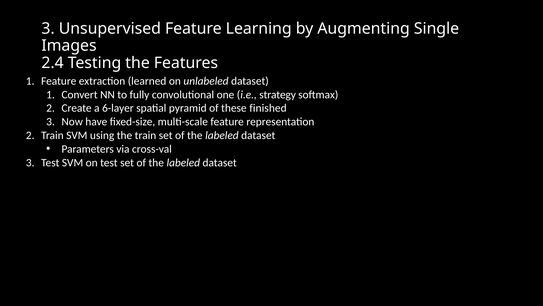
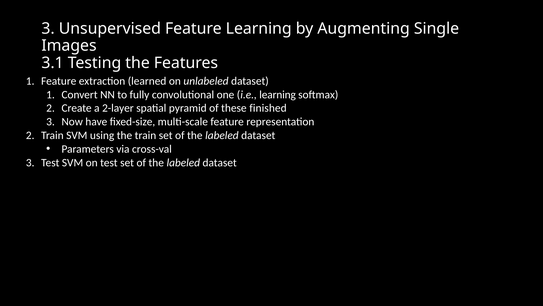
2.4: 2.4 -> 3.1
i.e strategy: strategy -> learning
6-layer: 6-layer -> 2-layer
